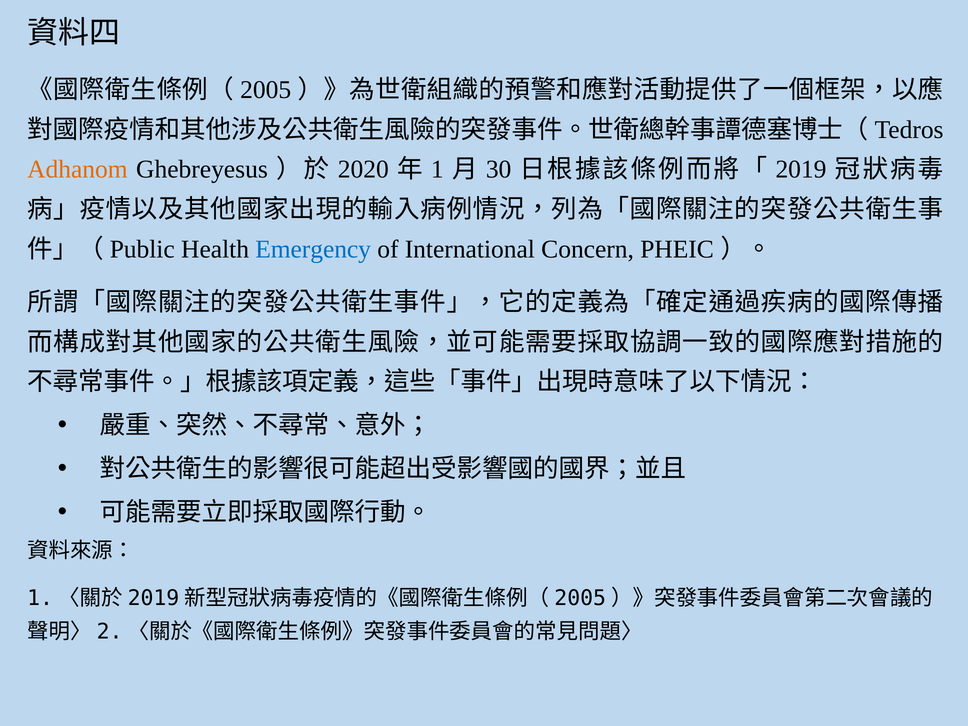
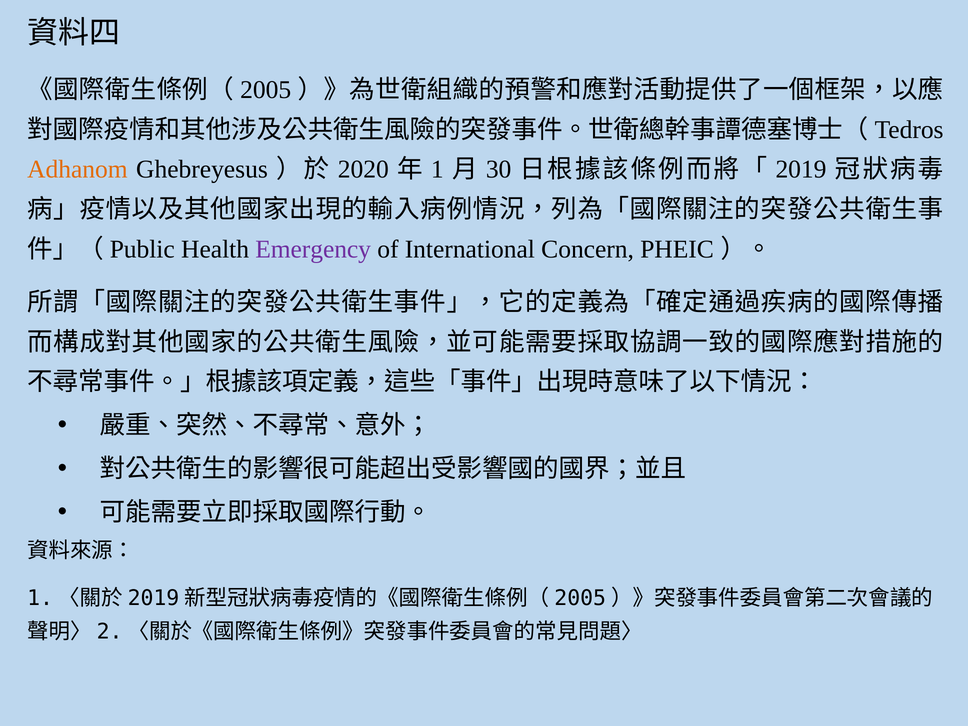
Emergency colour: blue -> purple
